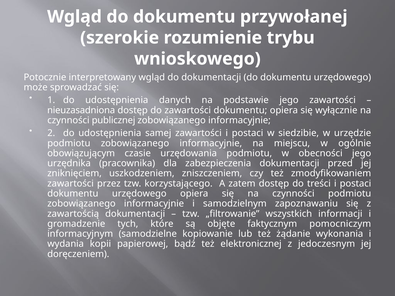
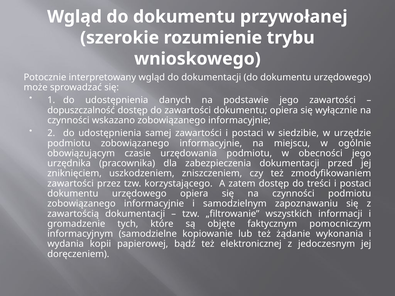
nieuzasadniona: nieuzasadniona -> dopuszczalność
publicznej: publicznej -> wskazano
